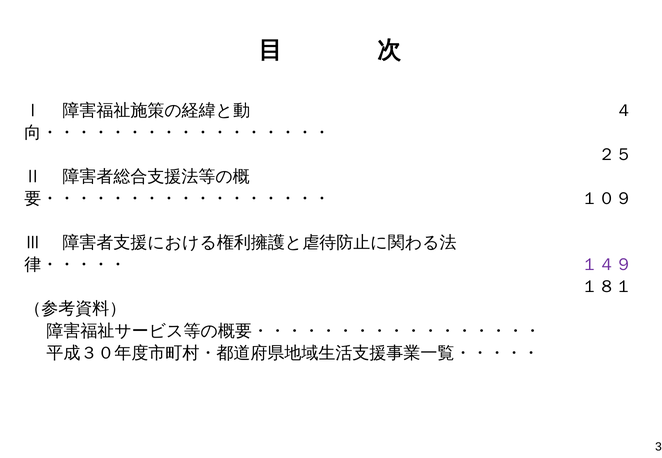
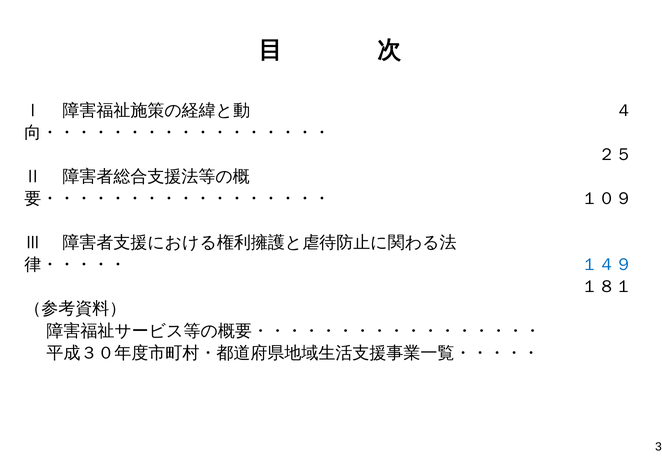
１４９ colour: purple -> blue
